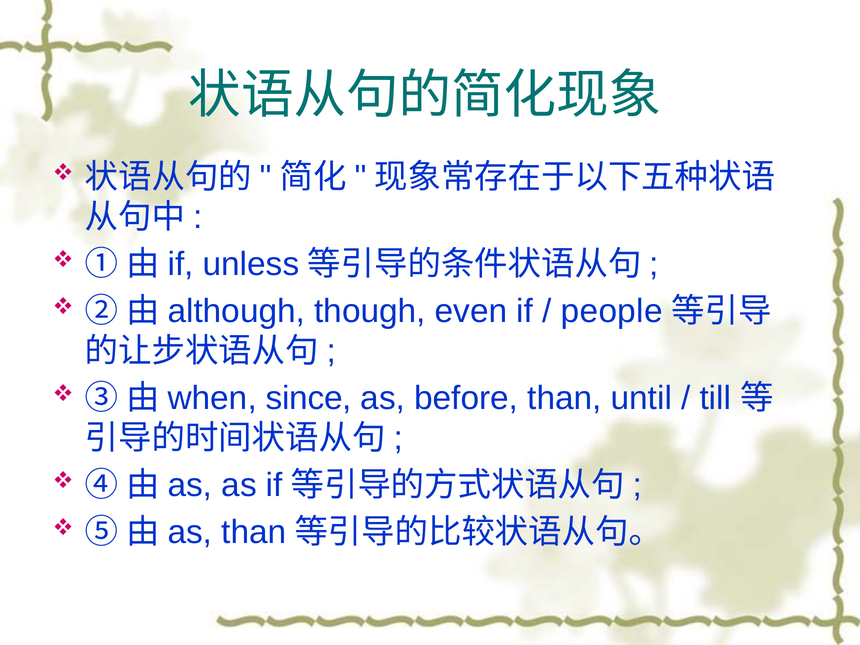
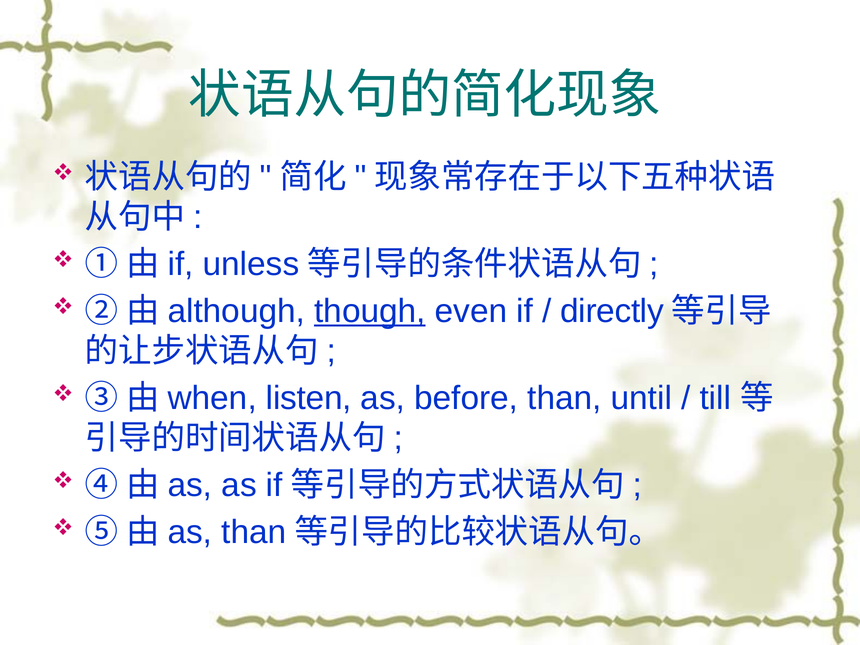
though underline: none -> present
people: people -> directly
since: since -> listen
